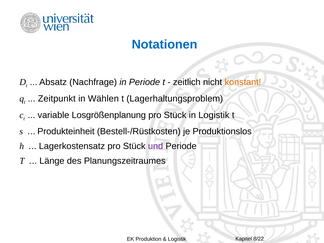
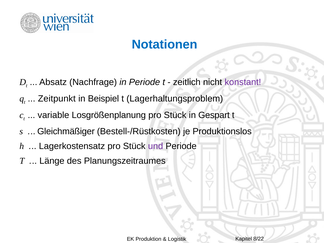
konstant colour: orange -> purple
Wählen: Wählen -> Beispiel
in Logistik: Logistik -> Gespart
Produkteinheit: Produkteinheit -> Gleichmäßiger
